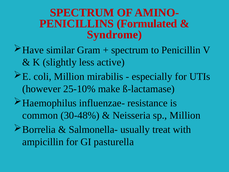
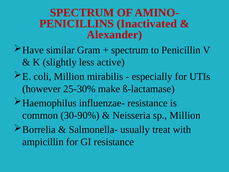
Formulated: Formulated -> Inactivated
Syndrome: Syndrome -> Alexander
25-10%: 25-10% -> 25-30%
30-48%: 30-48% -> 30-90%
GI pasturella: pasturella -> resistance
